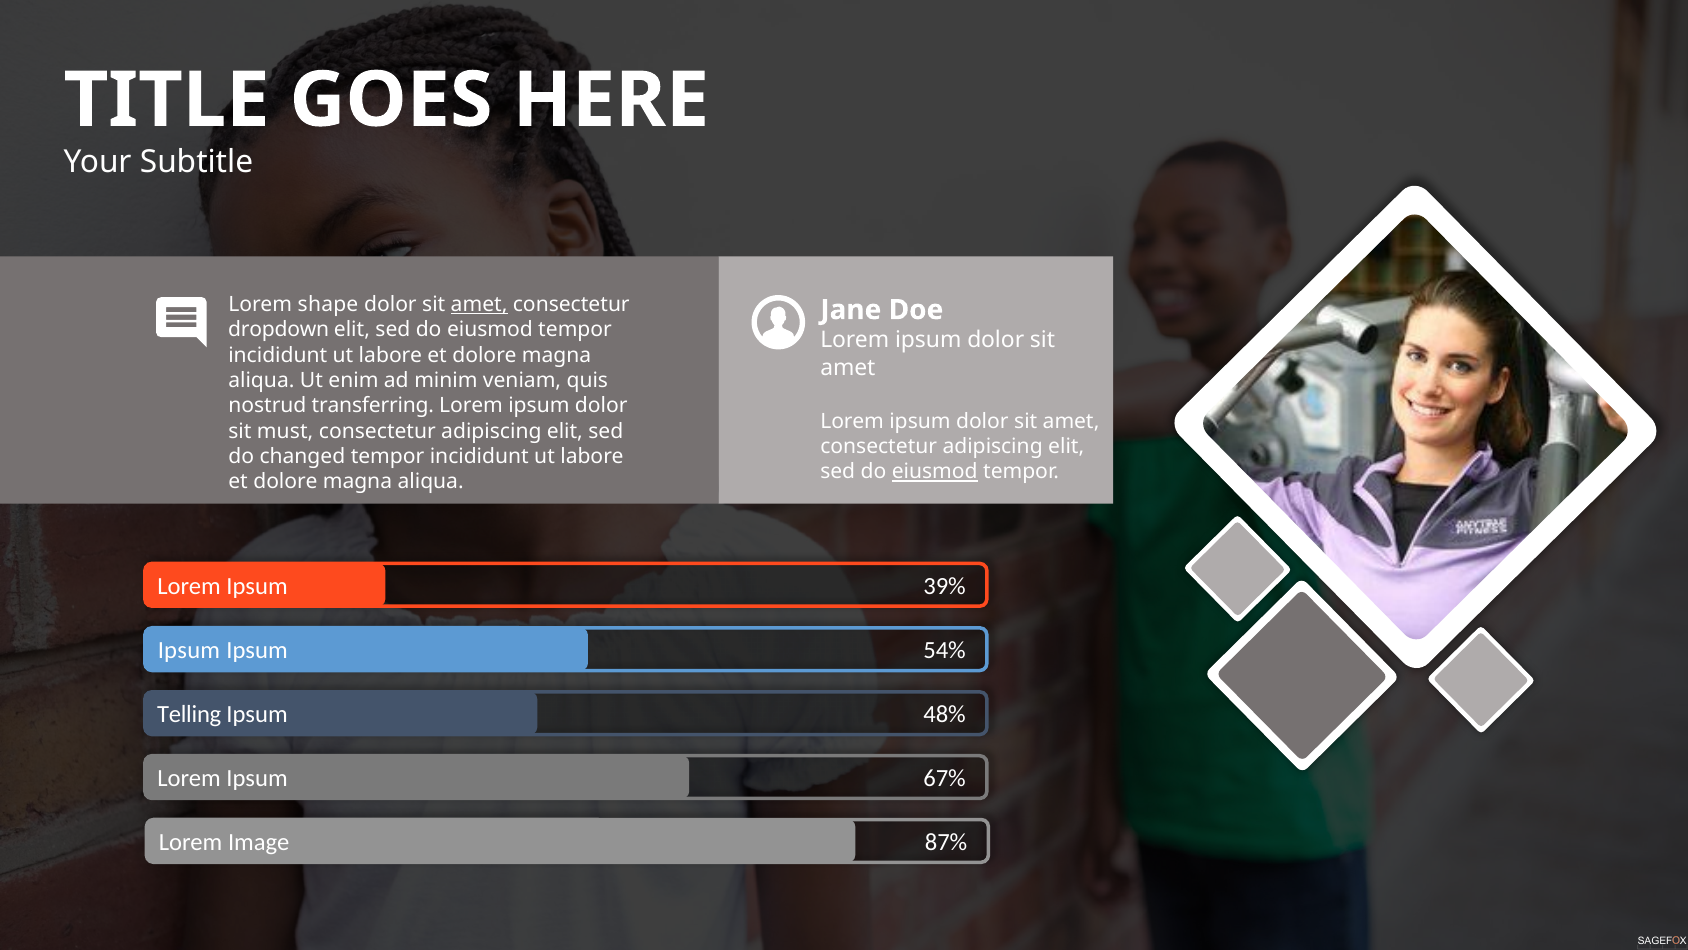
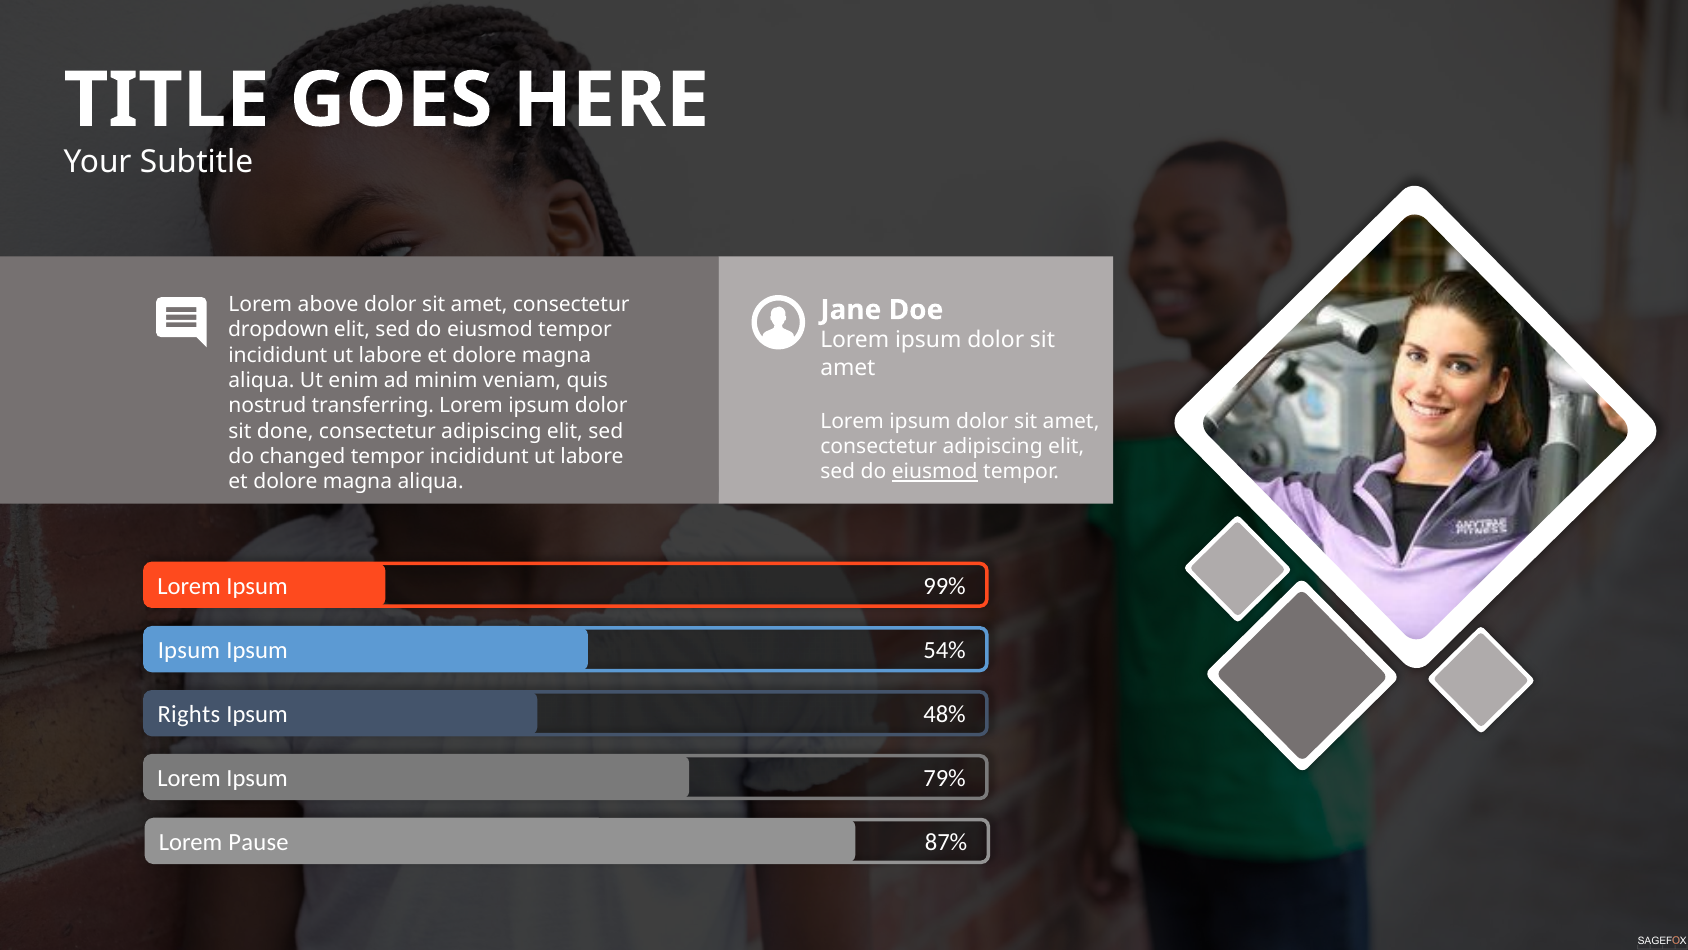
shape: shape -> above
amet at (479, 304) underline: present -> none
must: must -> done
39%: 39% -> 99%
Telling: Telling -> Rights
67%: 67% -> 79%
Image: Image -> Pause
